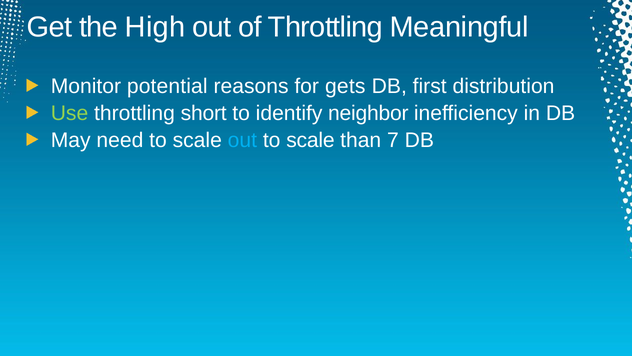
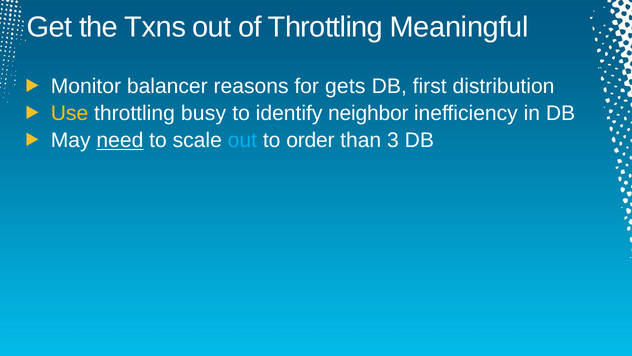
High: High -> Txns
potential: potential -> balancer
Use colour: light green -> yellow
short: short -> busy
need underline: none -> present
scale at (310, 140): scale -> order
7: 7 -> 3
